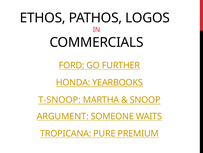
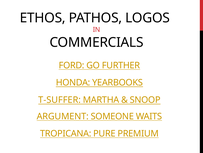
T-SNOOP: T-SNOOP -> T-SUFFER
